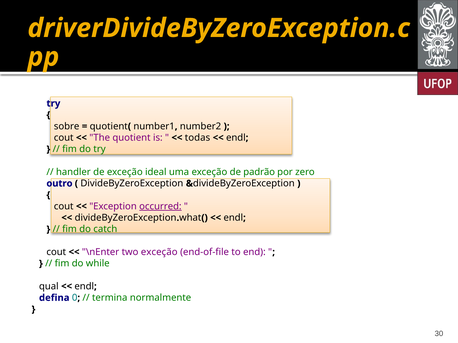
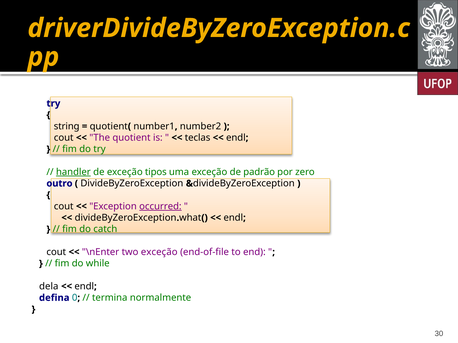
sobre: sobre -> string
todas: todas -> teclas
handler underline: none -> present
ideal: ideal -> tipos
qual: qual -> dela
